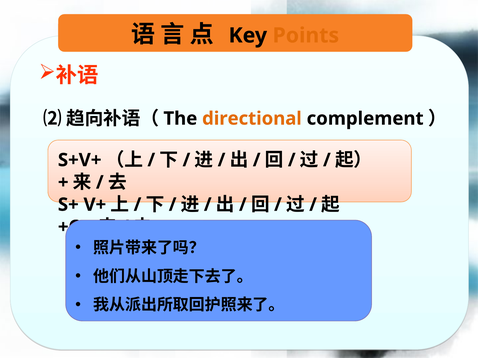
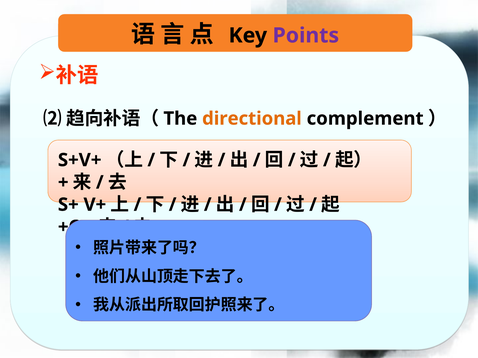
Points colour: orange -> purple
